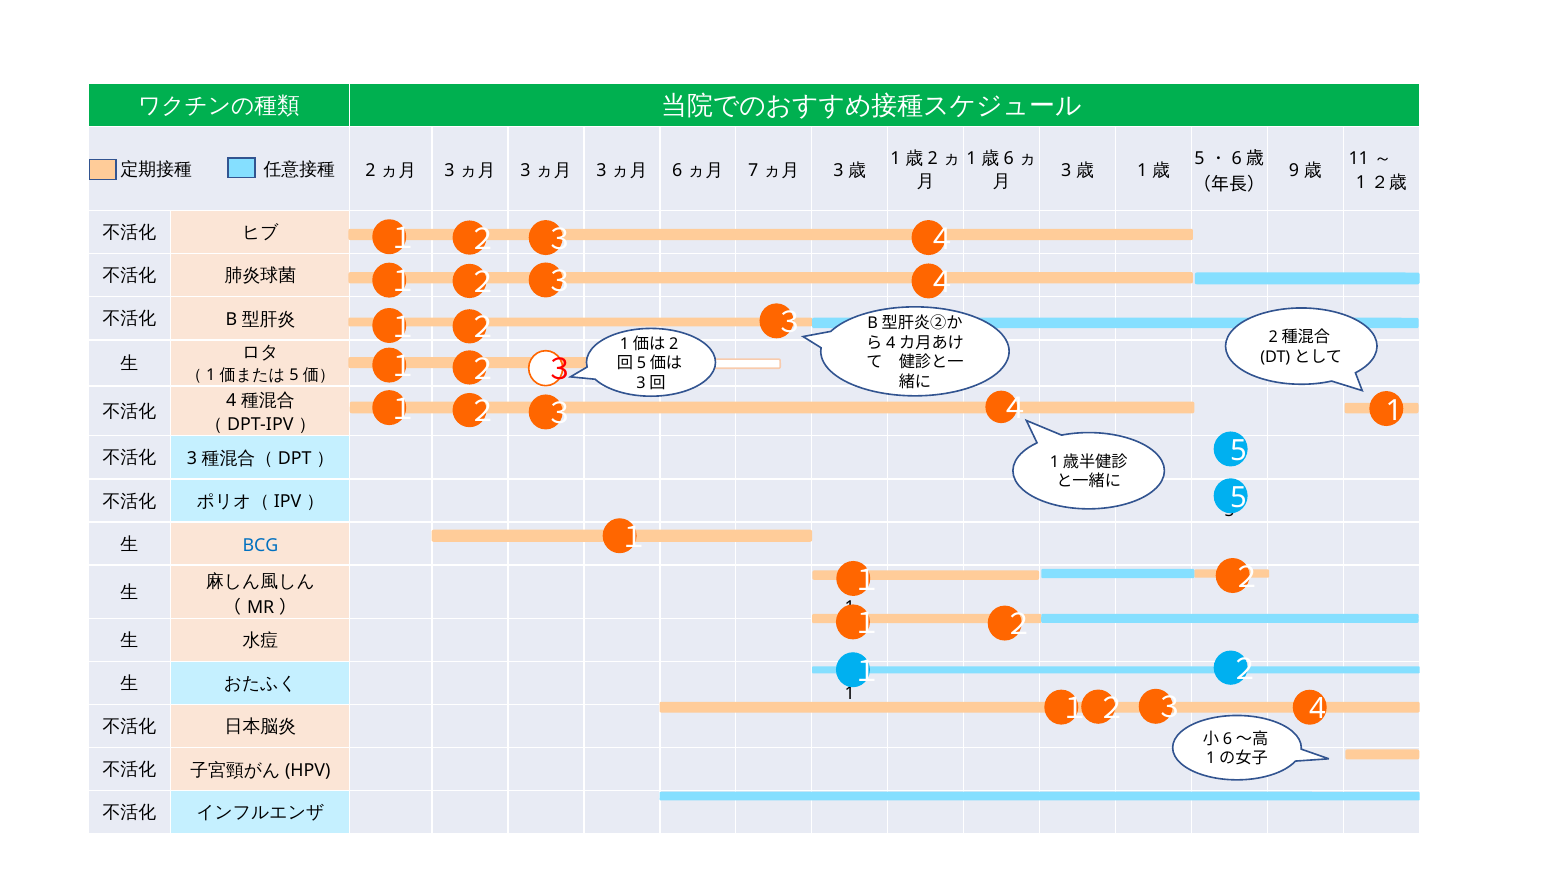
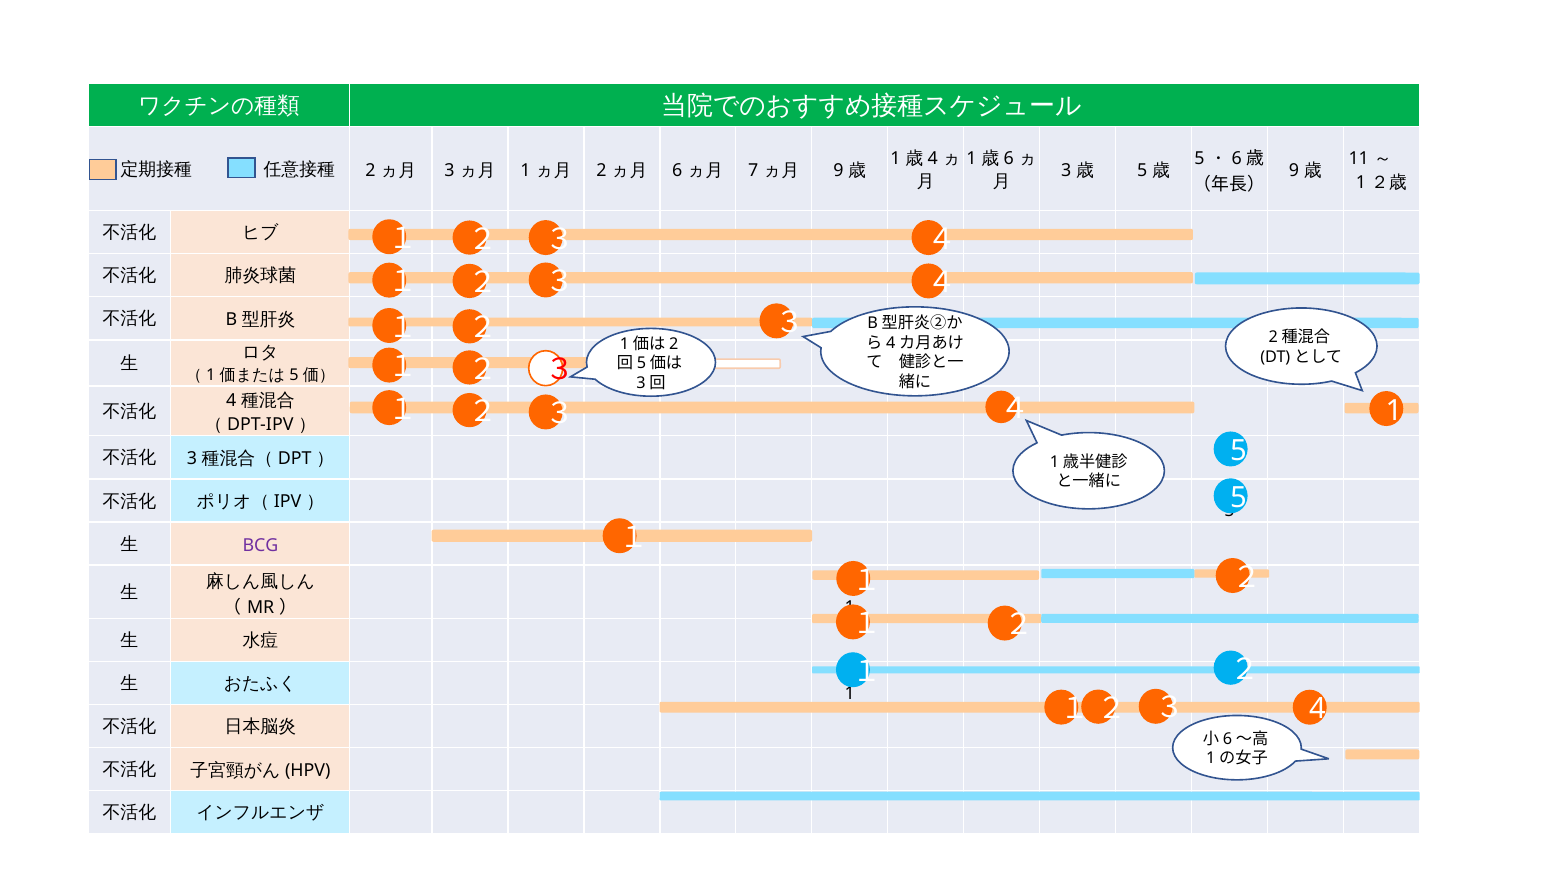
2 at (933, 159): 2 -> 4
3 at (525, 170): 3 -> 1
3 at (601, 170): 3 -> 2
3 at (838, 170): 3 -> 9
1 at (1142, 170): 1 -> 5
BCG colour: blue -> purple
